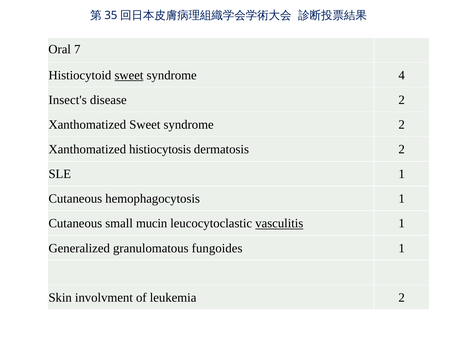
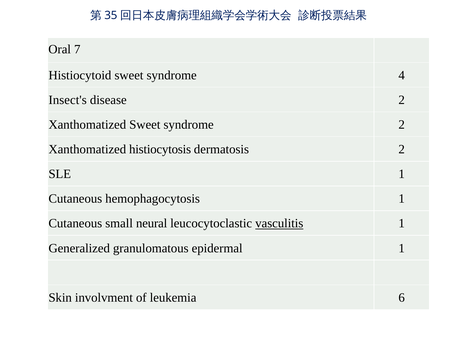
sweet at (129, 75) underline: present -> none
mucin: mucin -> neural
fungoides: fungoides -> epidermal
leukemia 2: 2 -> 6
